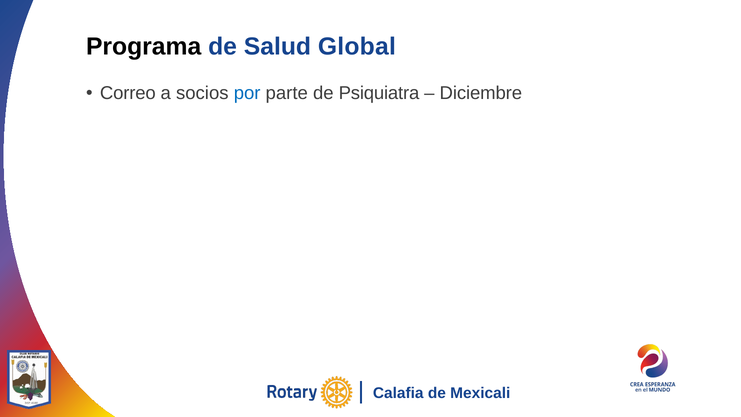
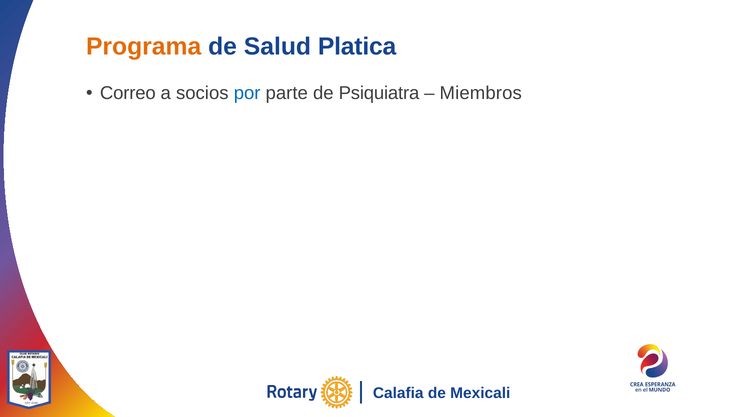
Programa colour: black -> orange
Global: Global -> Platica
Diciembre: Diciembre -> Miembros
